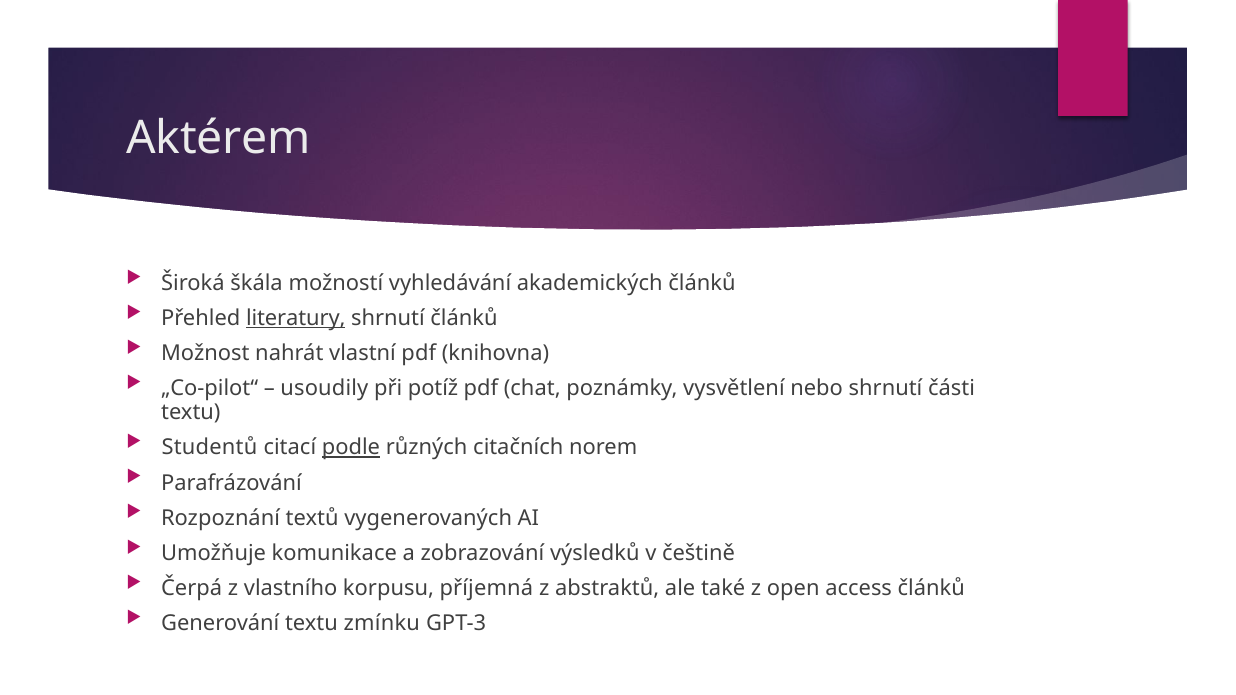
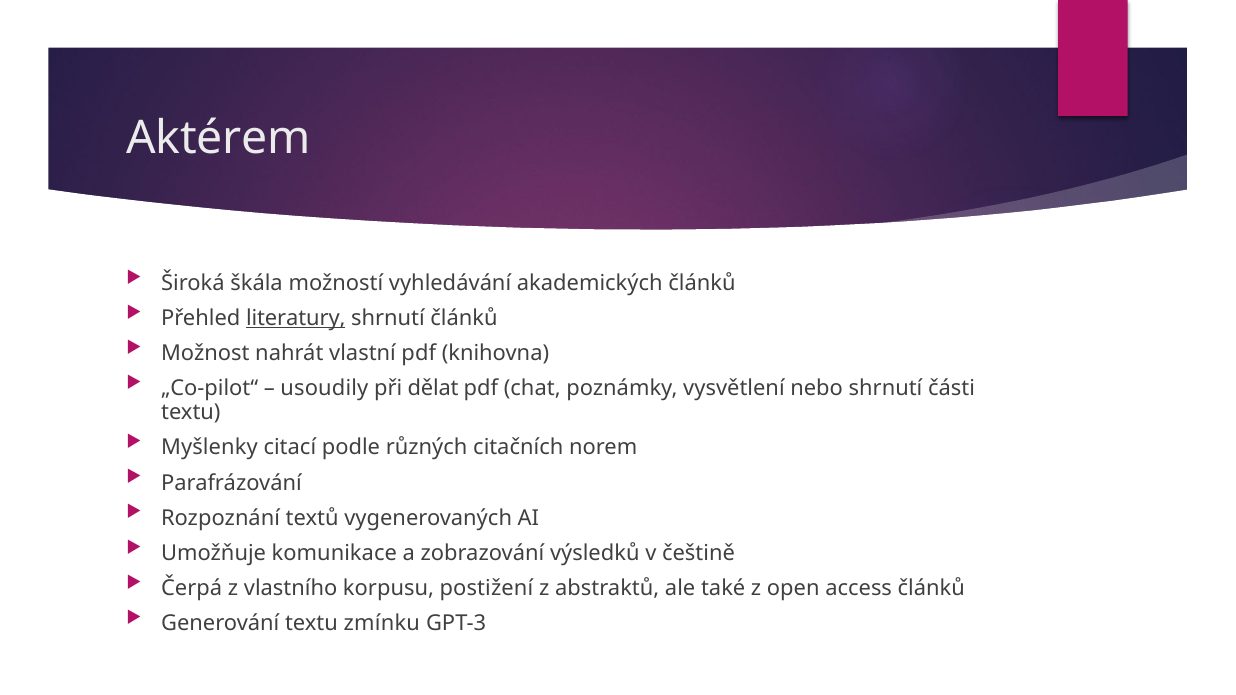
potíž: potíž -> dělat
Studentů: Studentů -> Myšlenky
podle underline: present -> none
příjemná: příjemná -> postižení
